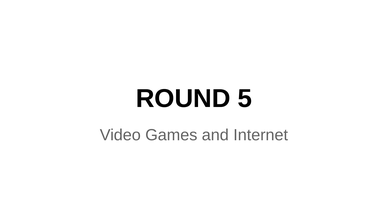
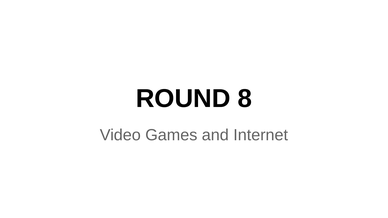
5: 5 -> 8
